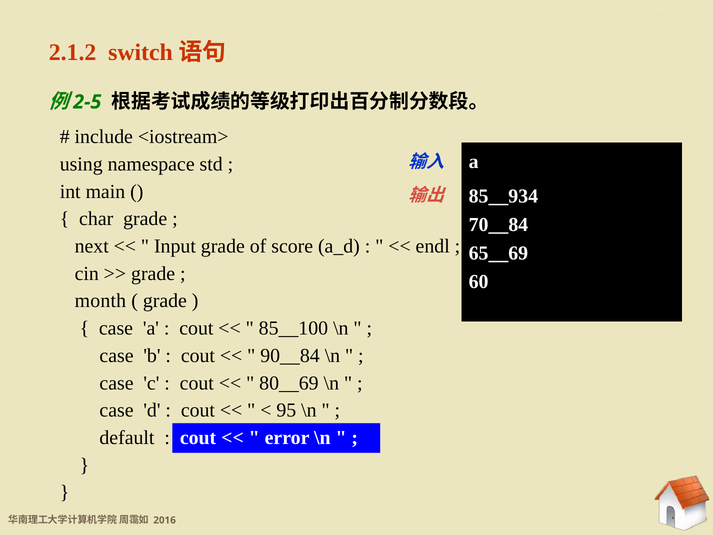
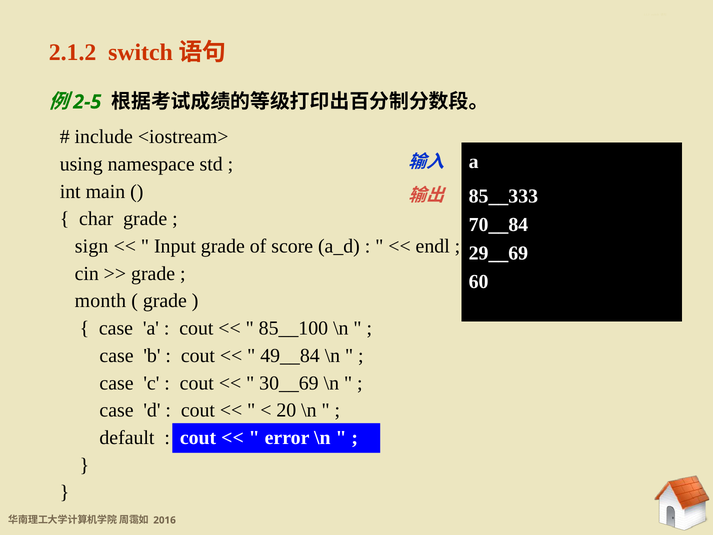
85__934: 85__934 -> 85__333
next: next -> sign
65__69: 65__69 -> 29__69
90__84: 90__84 -> 49__84
80__69: 80__69 -> 30__69
95: 95 -> 20
